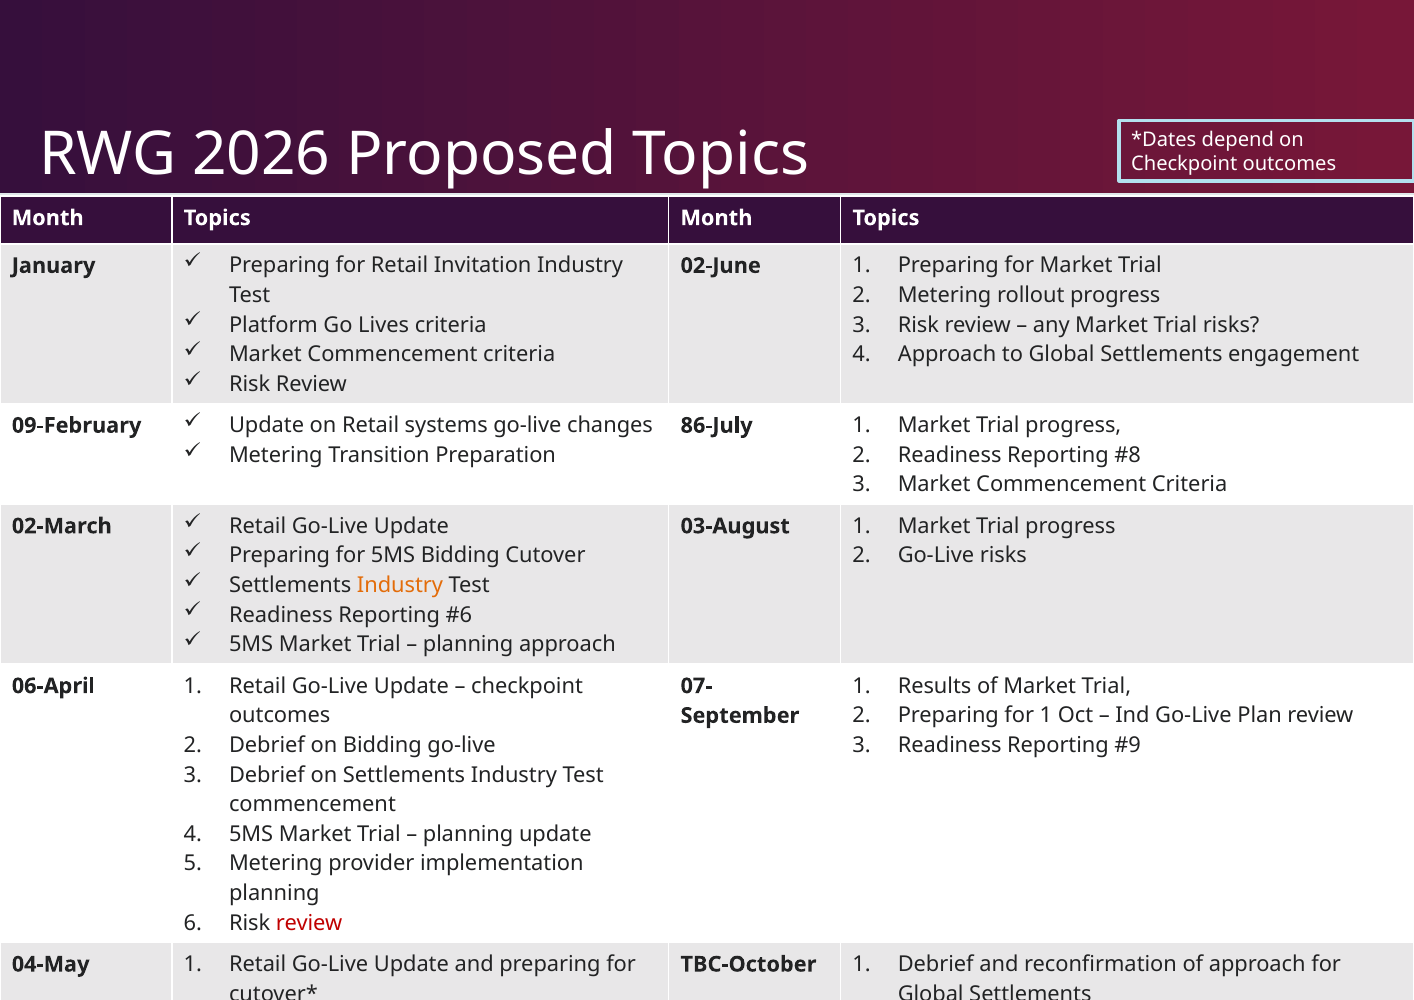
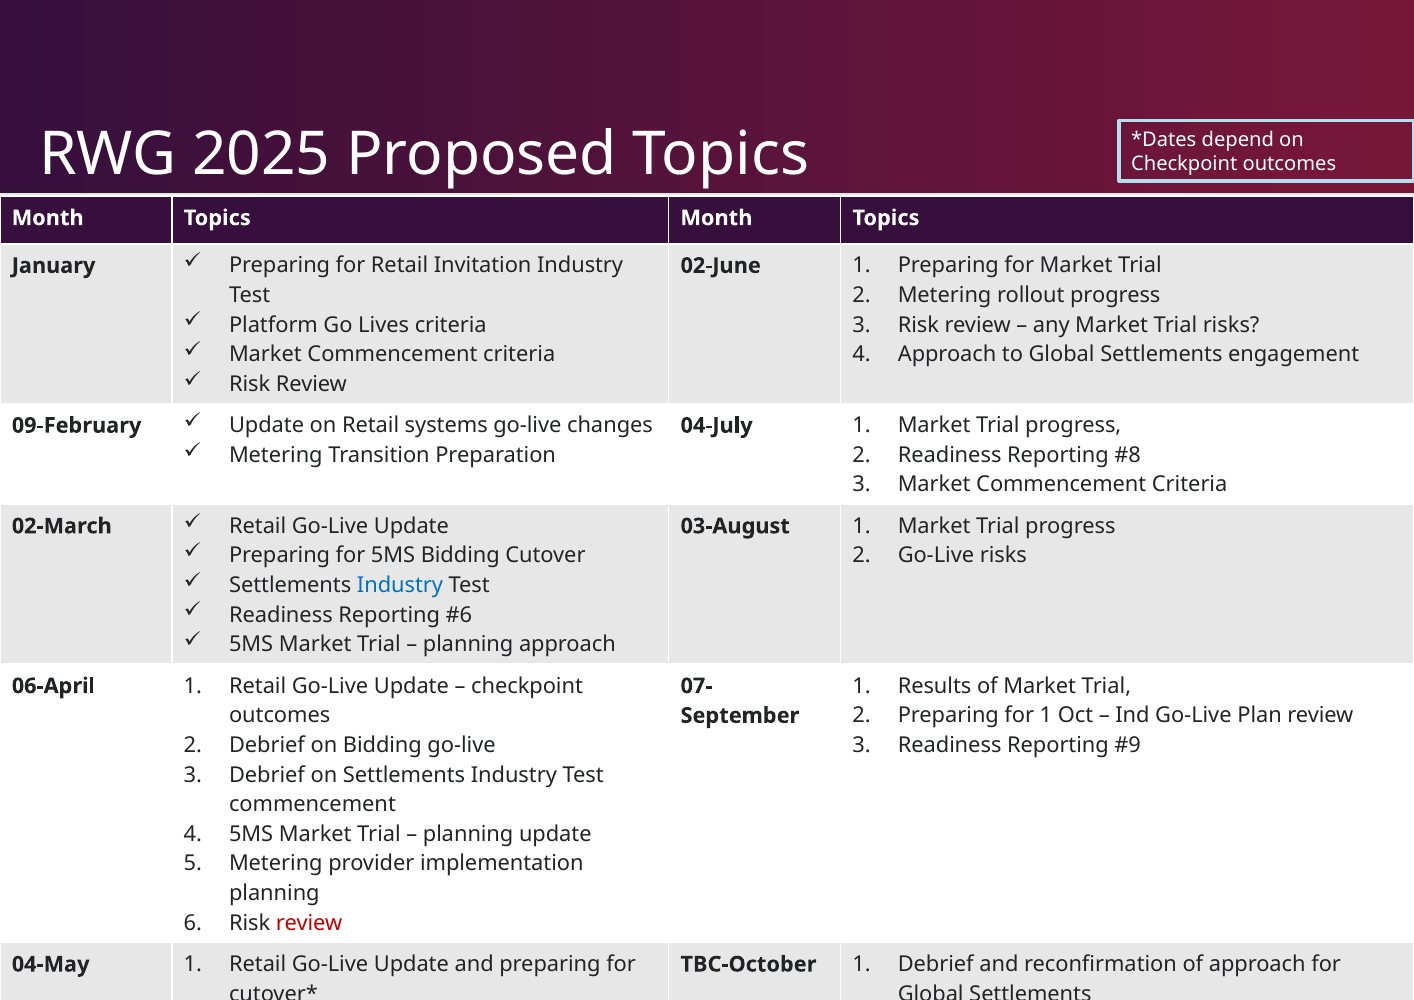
2026: 2026 -> 2025
86-July: 86-July -> 04-July
Industry at (400, 585) colour: orange -> blue
